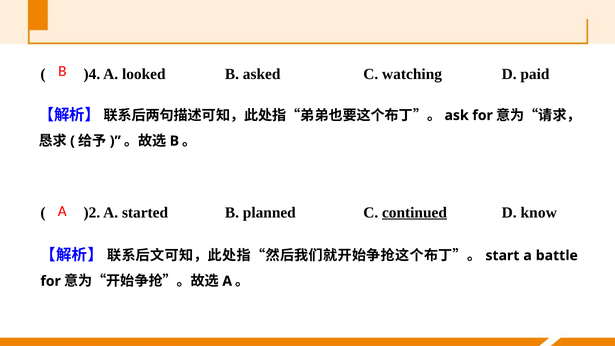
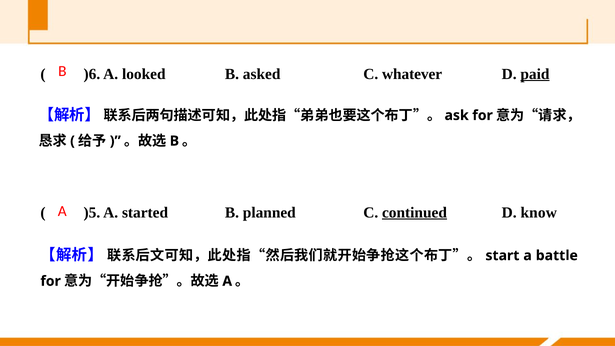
)4: )4 -> )6
watching: watching -> whatever
paid underline: none -> present
)2: )2 -> )5
